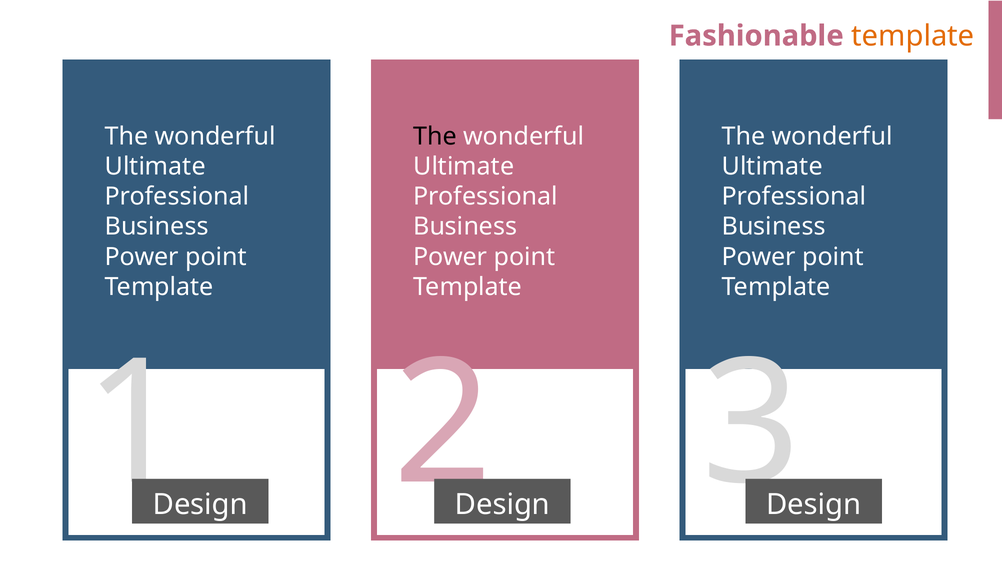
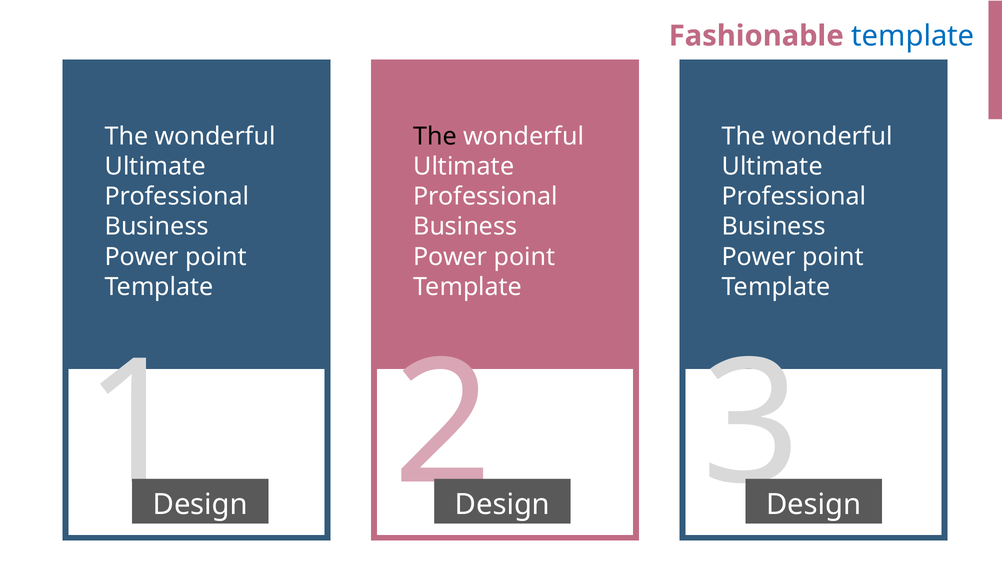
template at (913, 36) colour: orange -> blue
